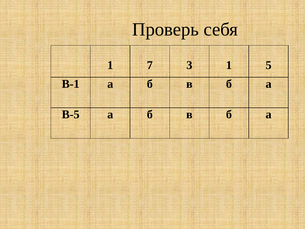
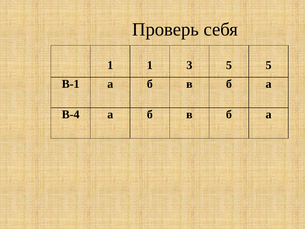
1 7: 7 -> 1
3 1: 1 -> 5
В-5: В-5 -> В-4
